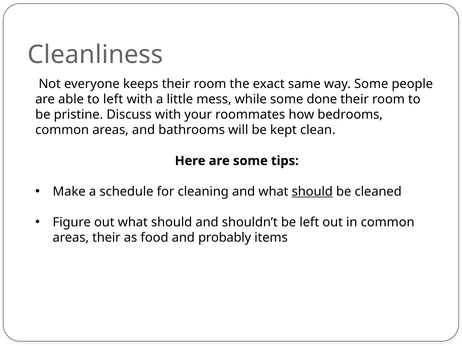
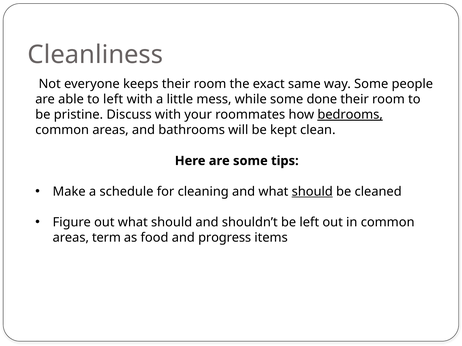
bedrooms underline: none -> present
areas their: their -> term
probably: probably -> progress
